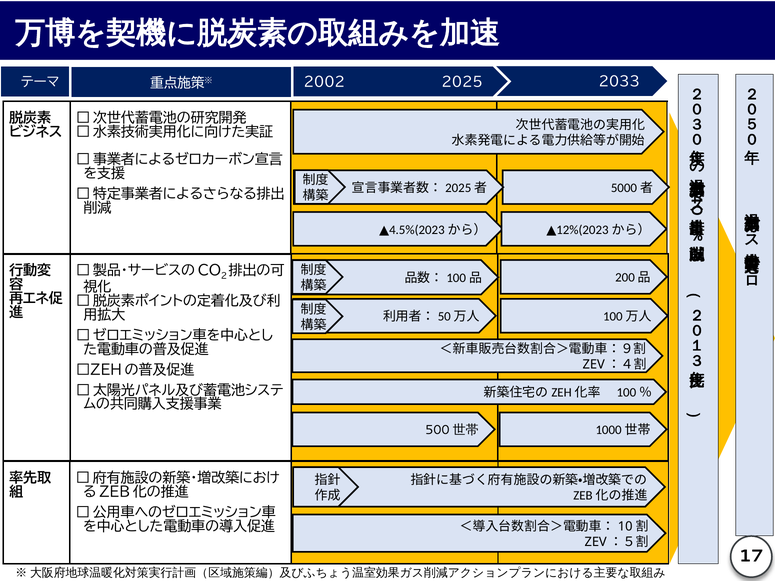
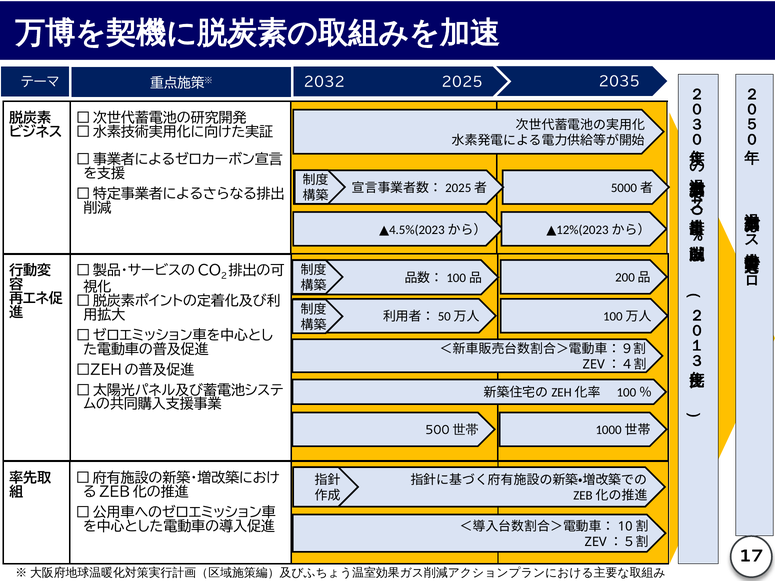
2033: 2033 -> 2035
2002: 2002 -> 2032
